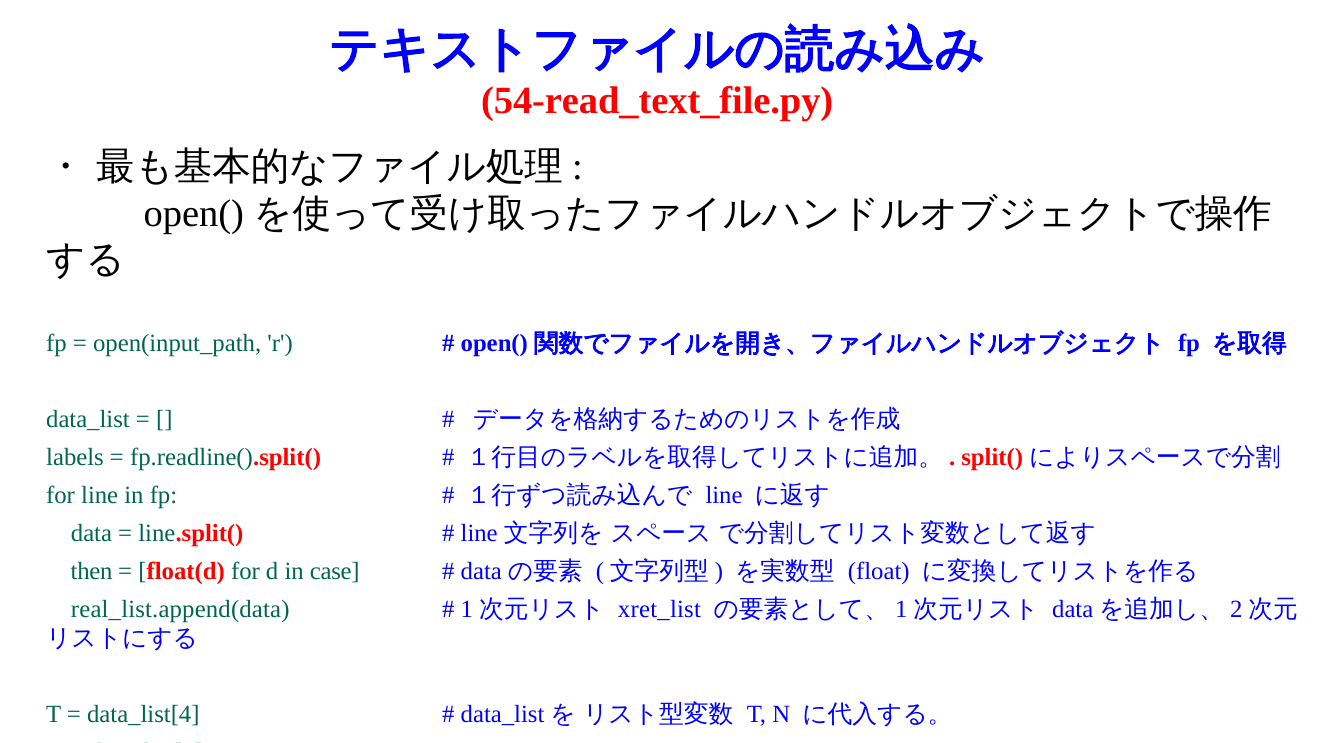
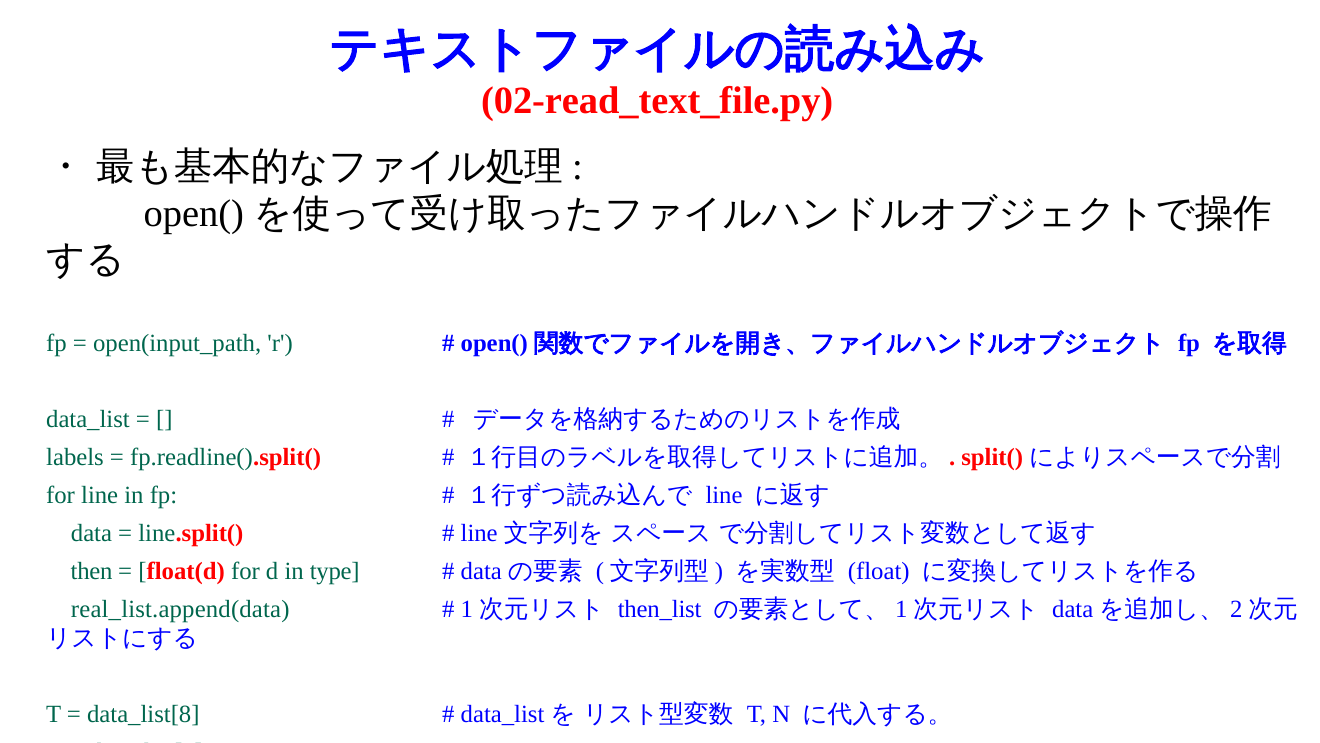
54-read_text_file.py: 54-read_text_file.py -> 02-read_text_file.py
case: case -> type
xret_list: xret_list -> then_list
data_list[4: data_list[4 -> data_list[8
